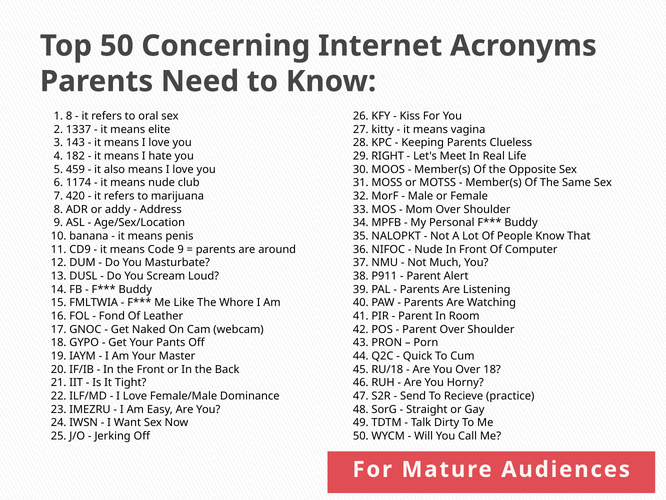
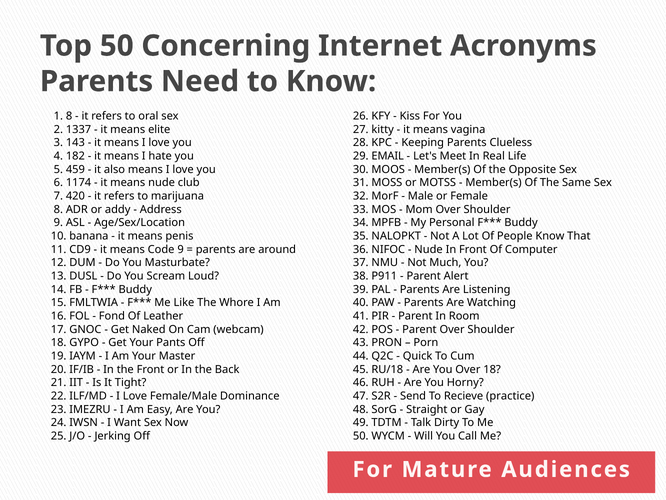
RIGHT: RIGHT -> EMAIL
